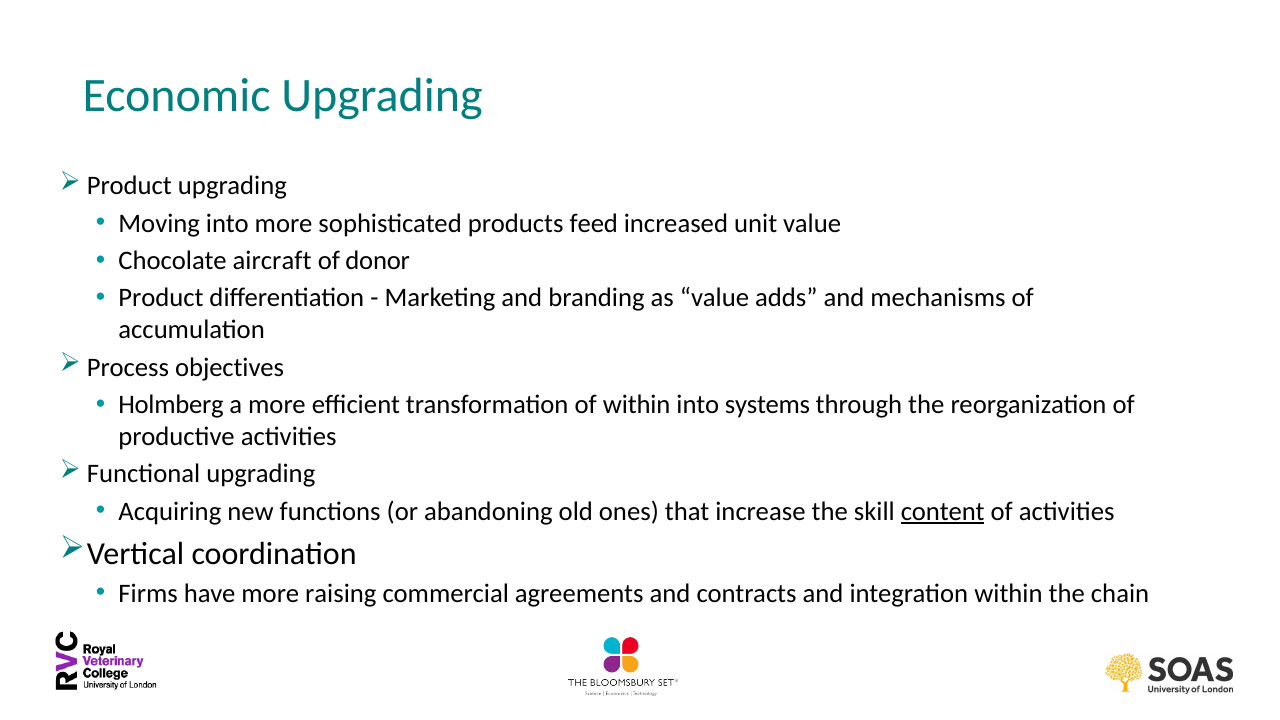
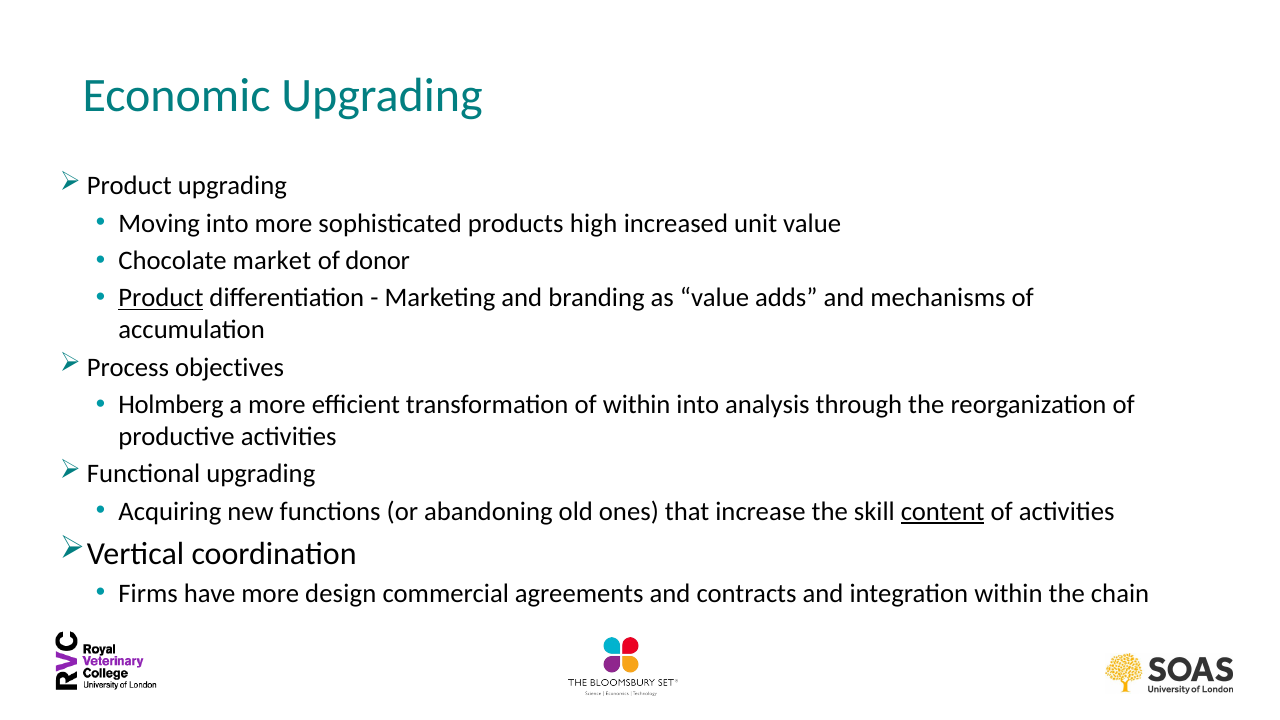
feed: feed -> high
aircraft: aircraft -> market
Product at (161, 298) underline: none -> present
systems: systems -> analysis
raising: raising -> design
